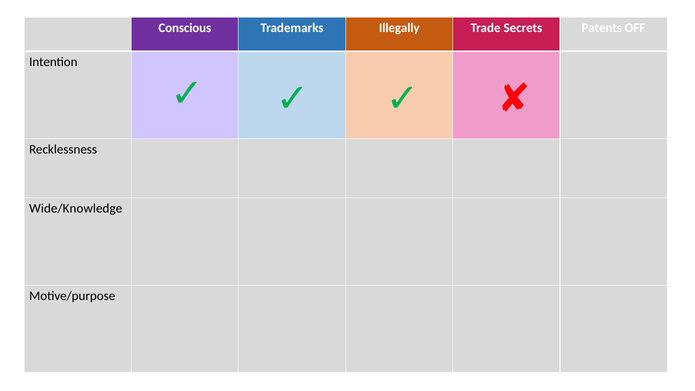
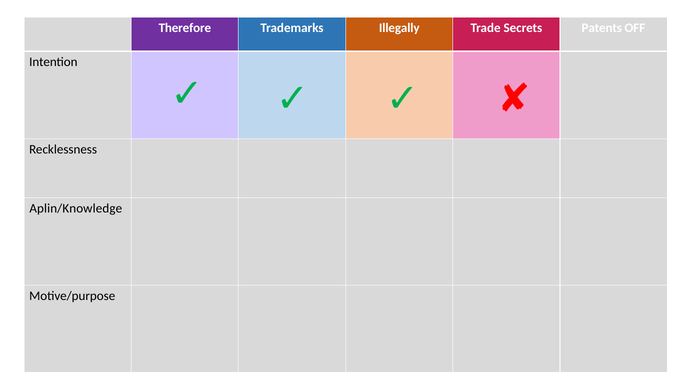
Conscious: Conscious -> Therefore
Wide/Knowledge: Wide/Knowledge -> Aplin/Knowledge
